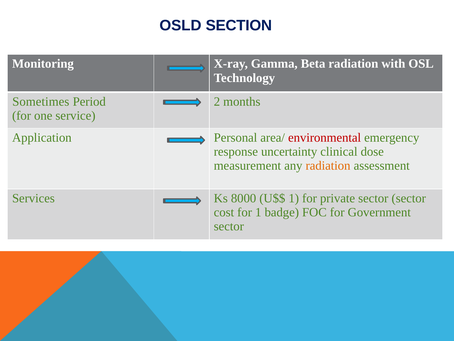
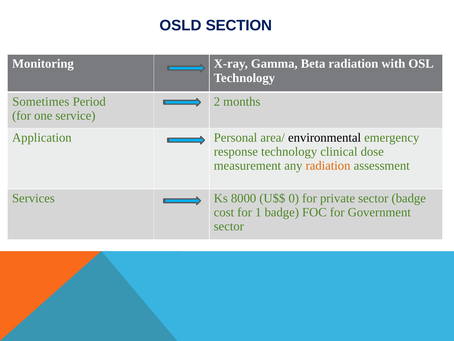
environmental colour: red -> black
response uncertainty: uncertainty -> technology
U$$ 1: 1 -> 0
sector sector: sector -> badge
